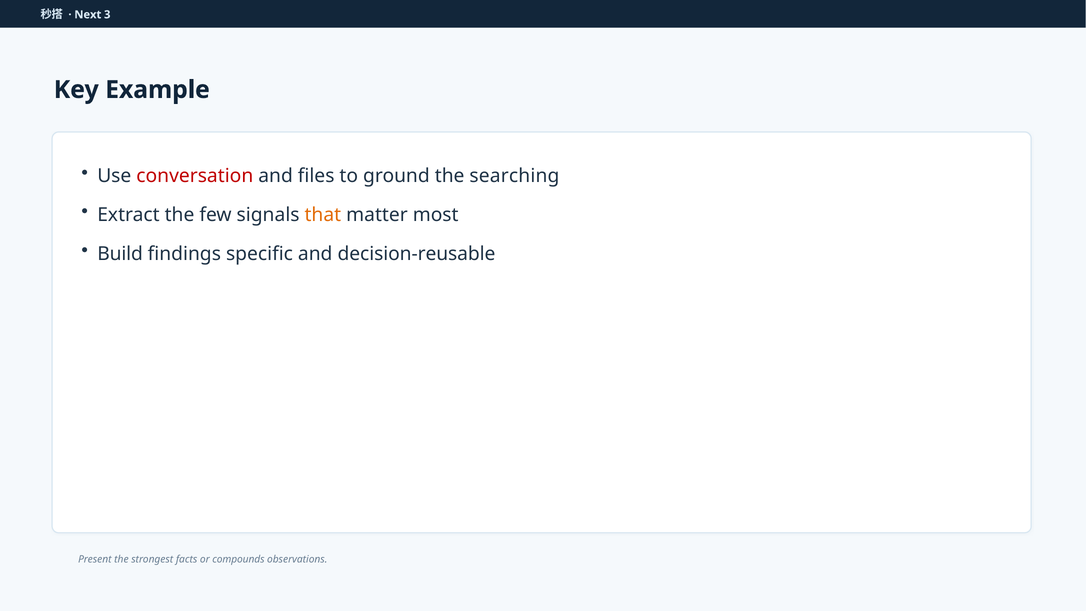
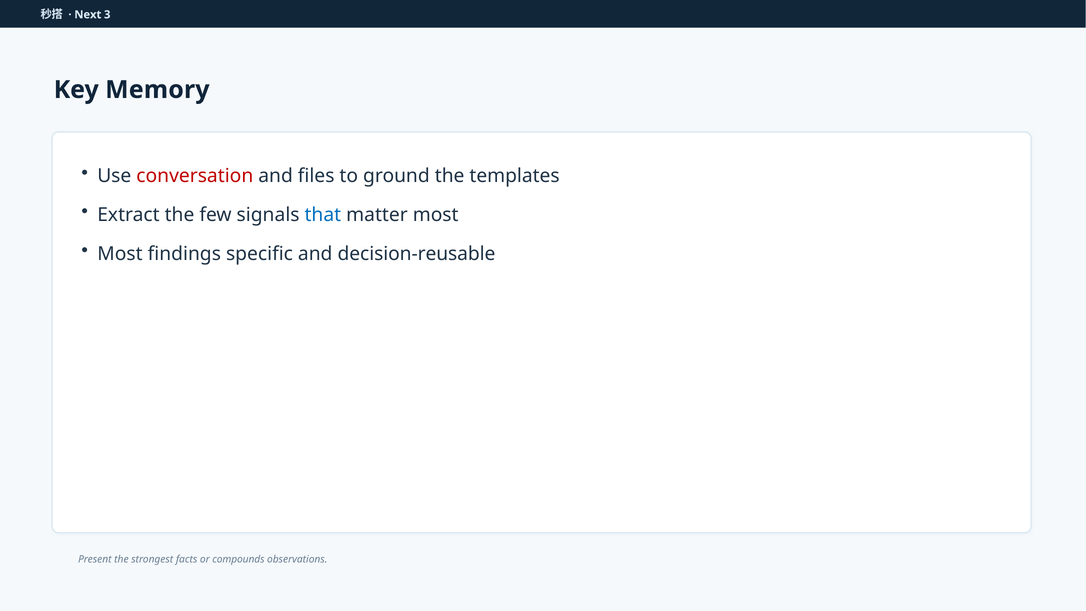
Example: Example -> Memory
searching: searching -> templates
that colour: orange -> blue
Build at (120, 254): Build -> Most
